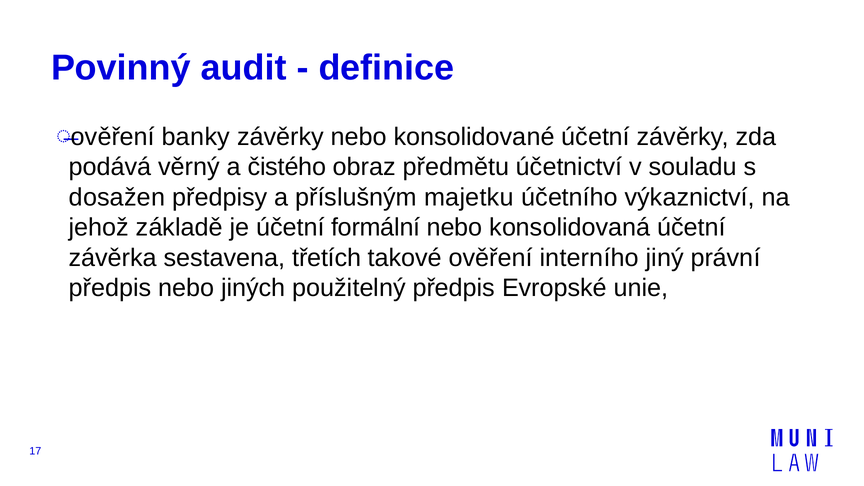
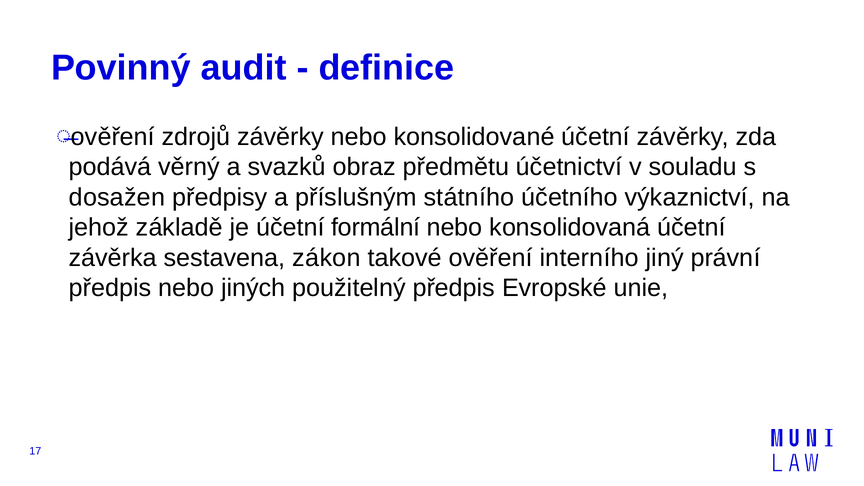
banky: banky -> zdrojů
čistého: čistého -> svazků
majetku: majetku -> státního
třetích: třetích -> zákon
